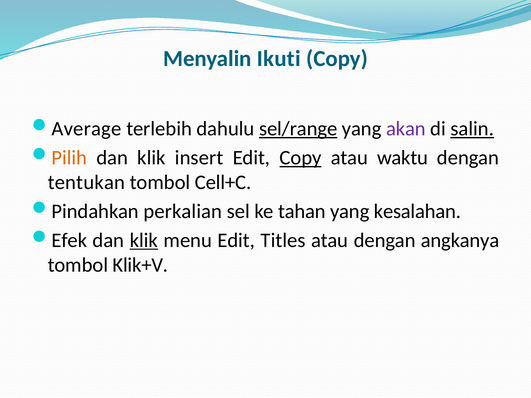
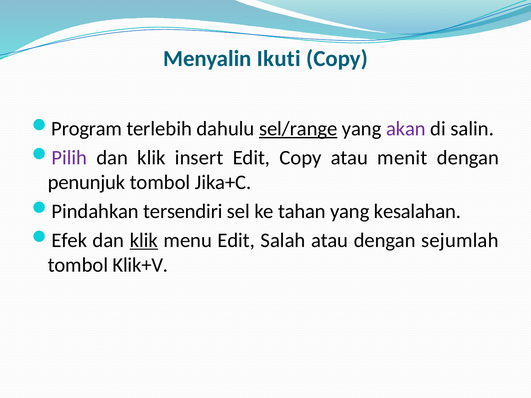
Average: Average -> Program
salin underline: present -> none
Pilih colour: orange -> purple
Copy at (301, 158) underline: present -> none
waktu: waktu -> menit
tentukan: tentukan -> penunjuk
Cell+C: Cell+C -> Jika+C
perkalian: perkalian -> tersendiri
Titles: Titles -> Salah
angkanya: angkanya -> sejumlah
